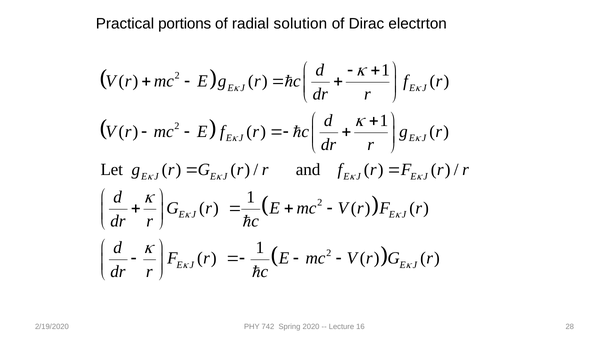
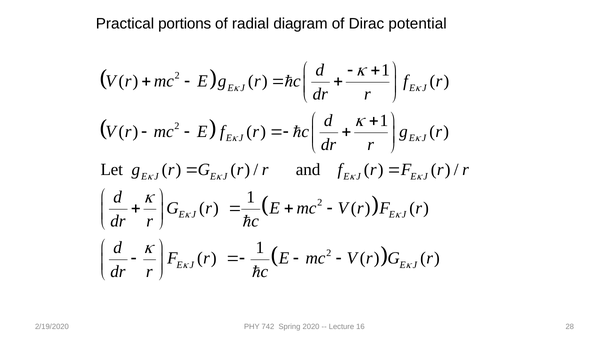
solution: solution -> diagram
electrton: electrton -> potential
